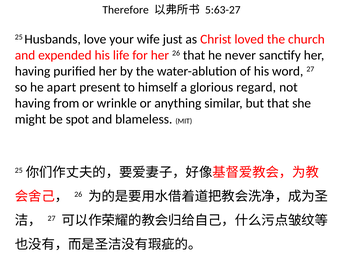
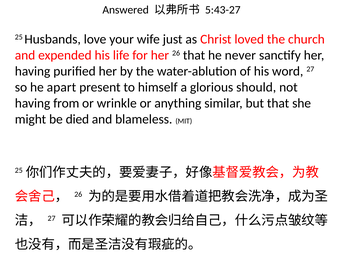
Therefore: Therefore -> Answered
5:63-27: 5:63-27 -> 5:43-27
regard: regard -> should
spot: spot -> died
